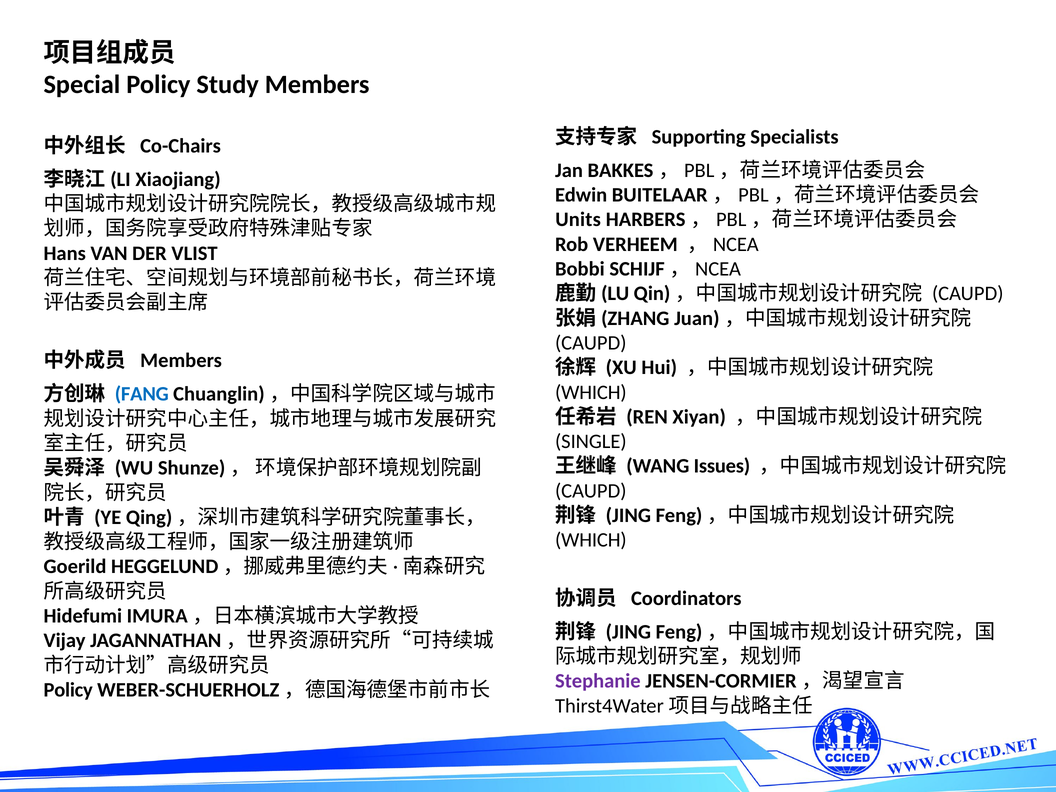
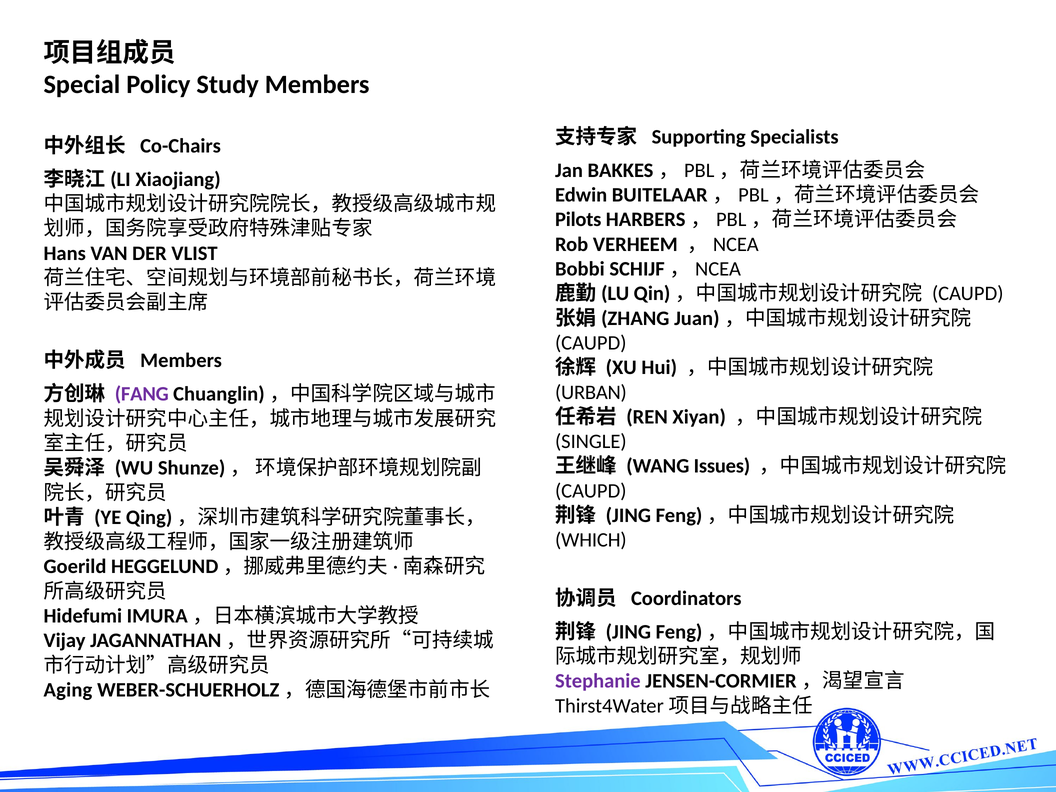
Units: Units -> Pilots
WHICH at (591, 392): WHICH -> URBAN
FANG colour: blue -> purple
Policy at (68, 690): Policy -> Aging
